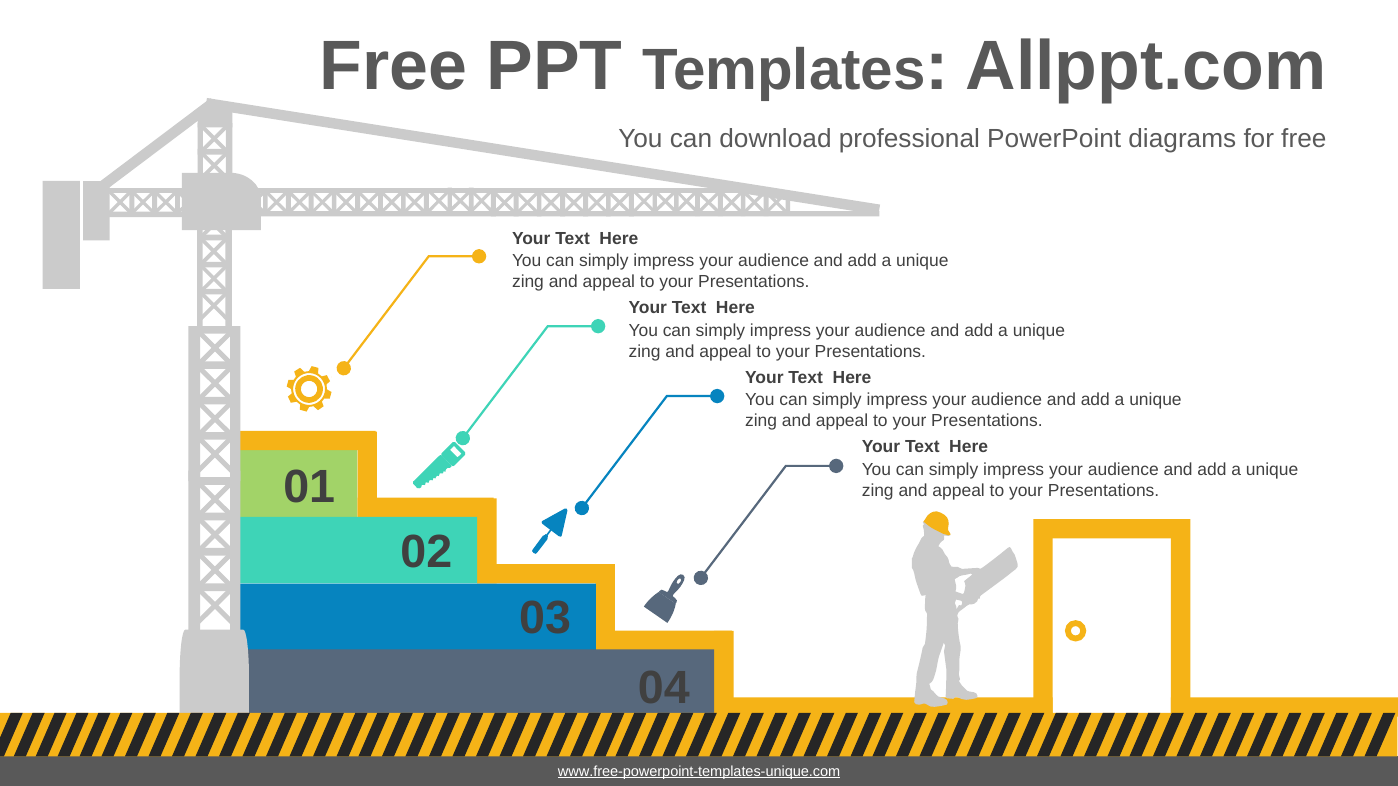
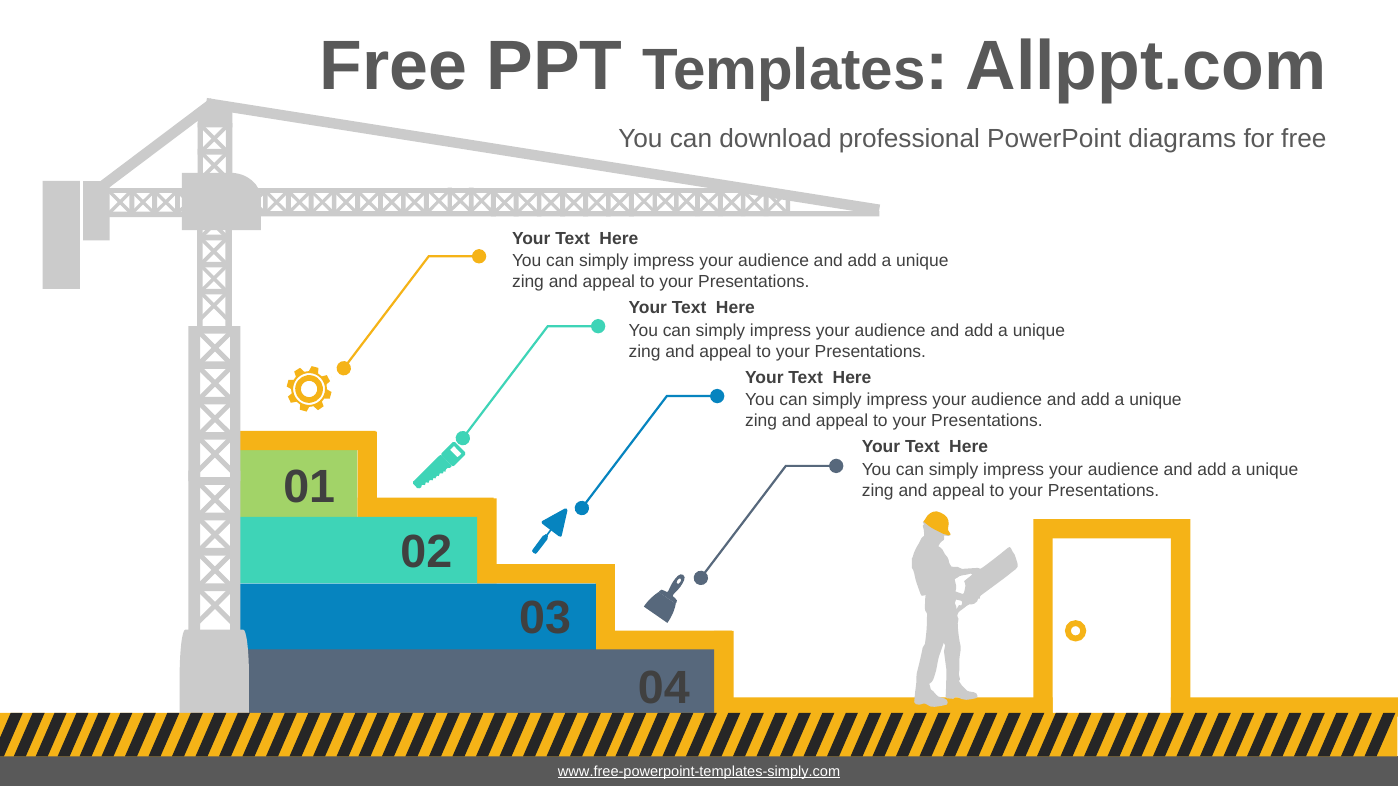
www.free-powerpoint-templates-unique.com: www.free-powerpoint-templates-unique.com -> www.free-powerpoint-templates-simply.com
